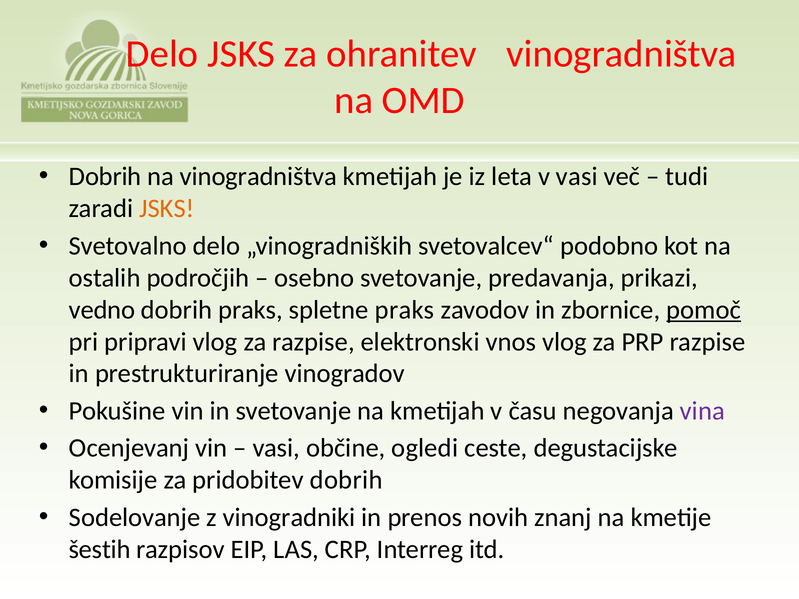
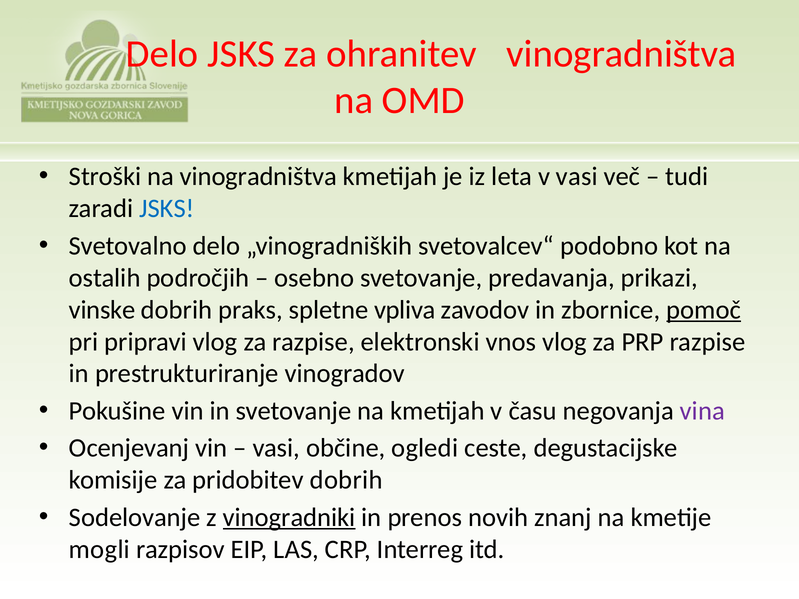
Dobrih at (105, 177): Dobrih -> Stroški
JSKS at (167, 209) colour: orange -> blue
vedno: vedno -> vinske
spletne praks: praks -> vpliva
vinogradniki underline: none -> present
šestih: šestih -> mogli
